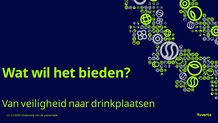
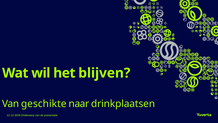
bieden: bieden -> blijven
veiligheid: veiligheid -> geschikte
